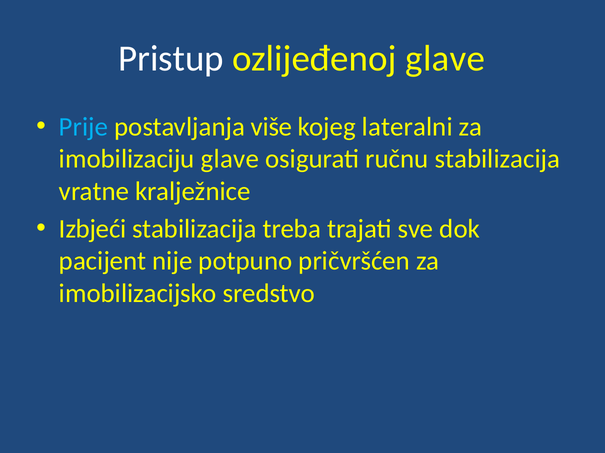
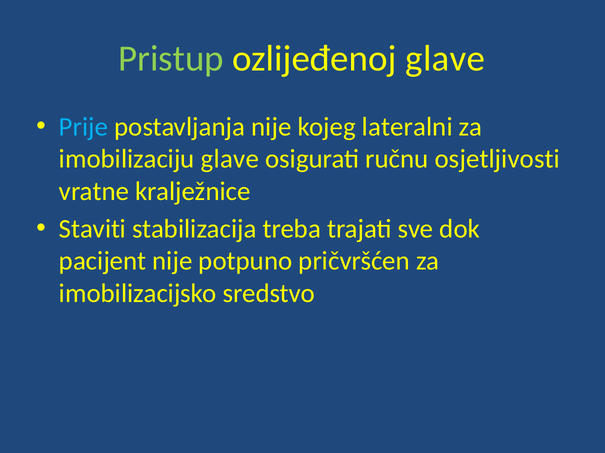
Pristup colour: white -> light green
postavljanja više: više -> nije
ručnu stabilizacija: stabilizacija -> osjetljivosti
Izbjeći: Izbjeći -> Staviti
